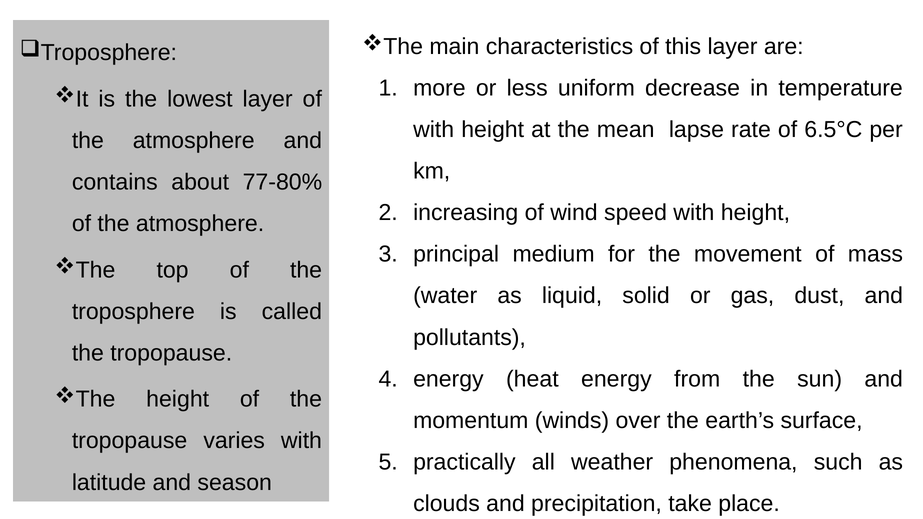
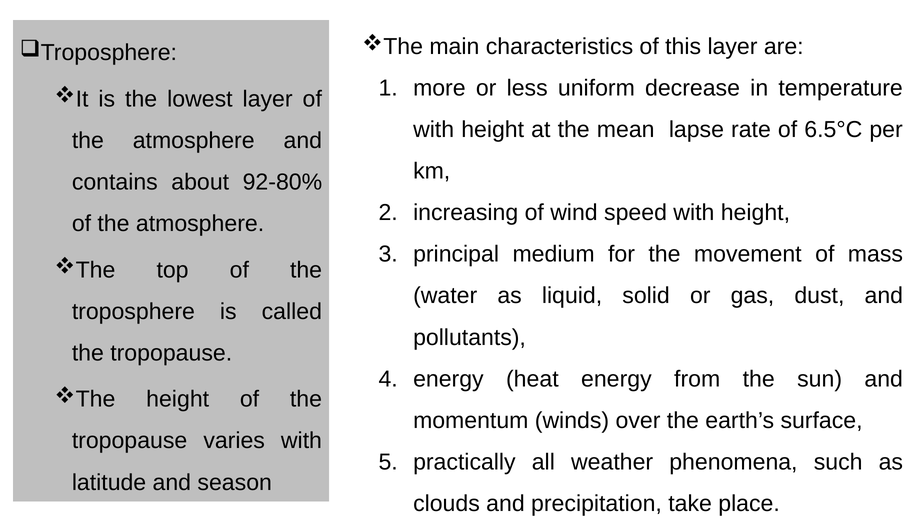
77-80%: 77-80% -> 92-80%
